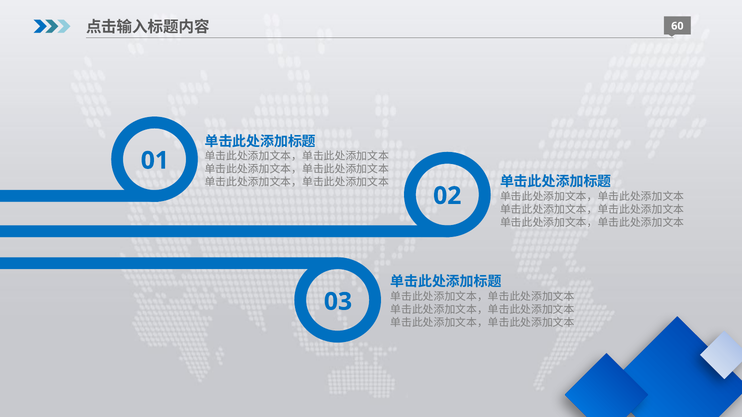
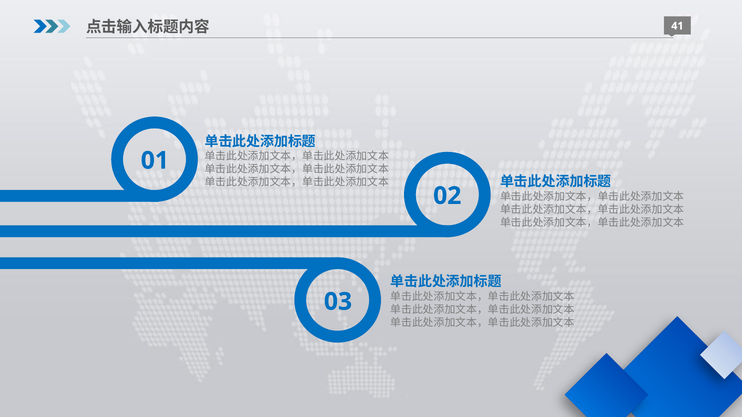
60: 60 -> 41
